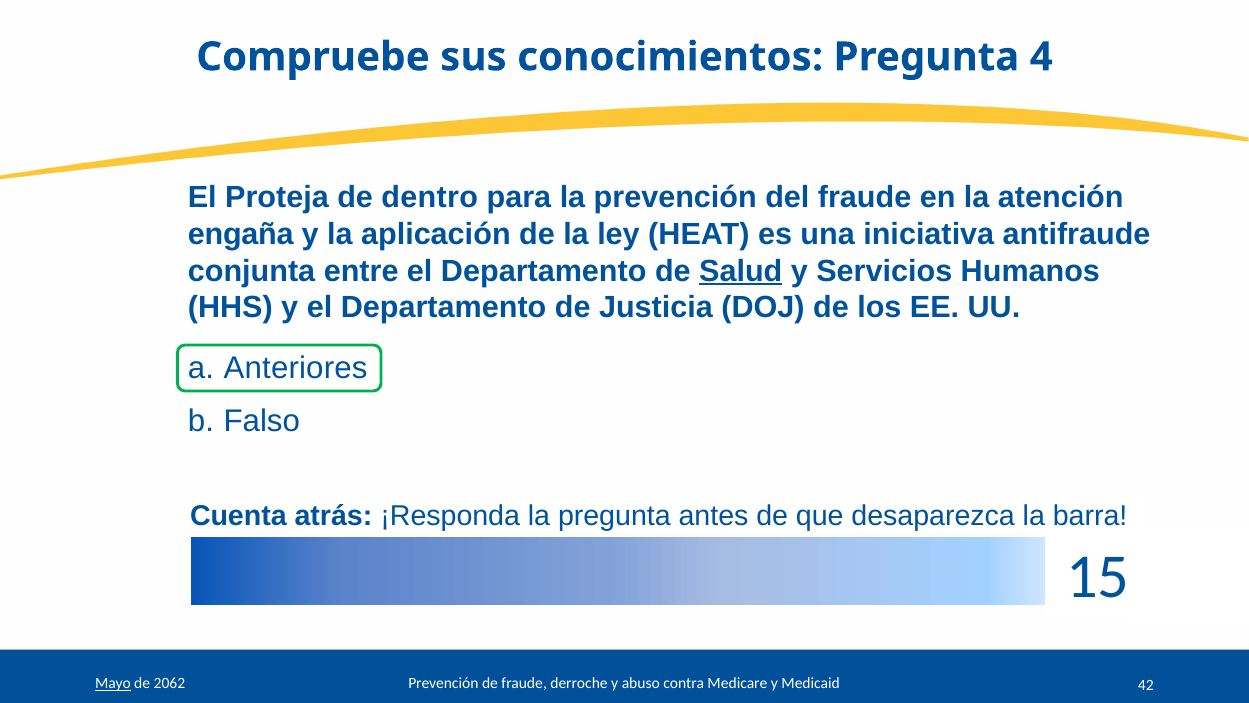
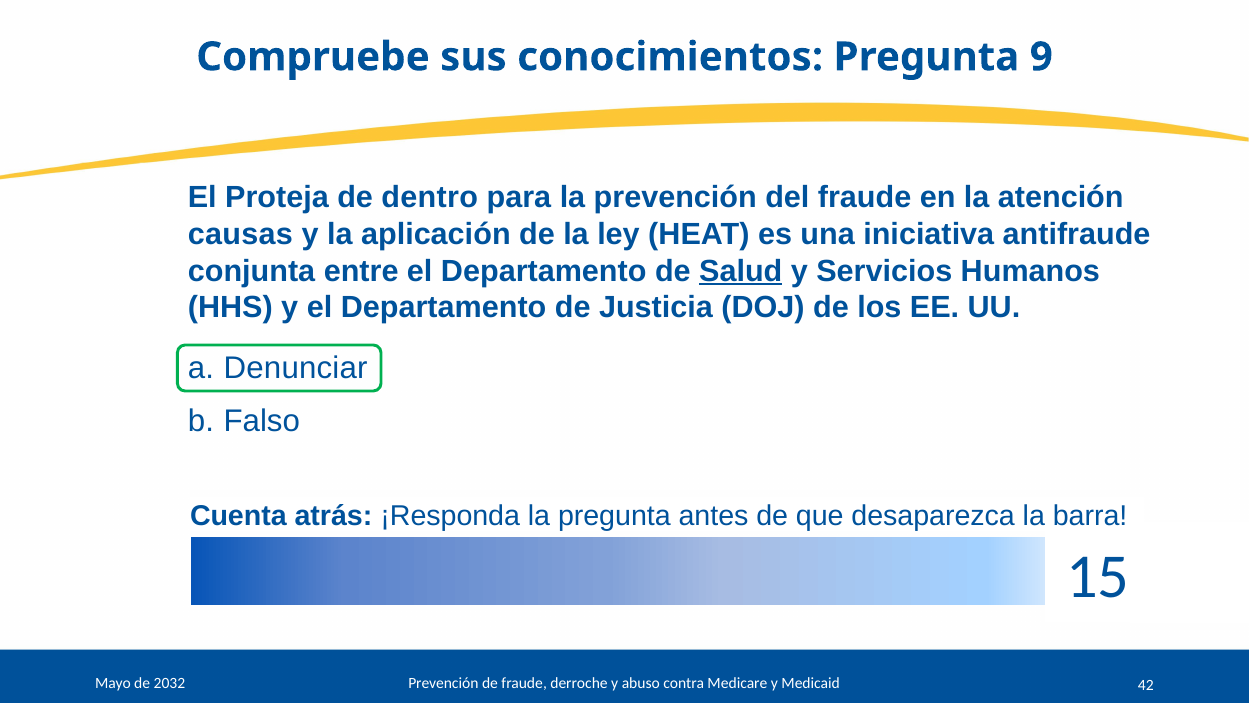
4: 4 -> 9
engaña: engaña -> causas
Anteriores: Anteriores -> Denunciar
Mayo underline: present -> none
2062: 2062 -> 2032
